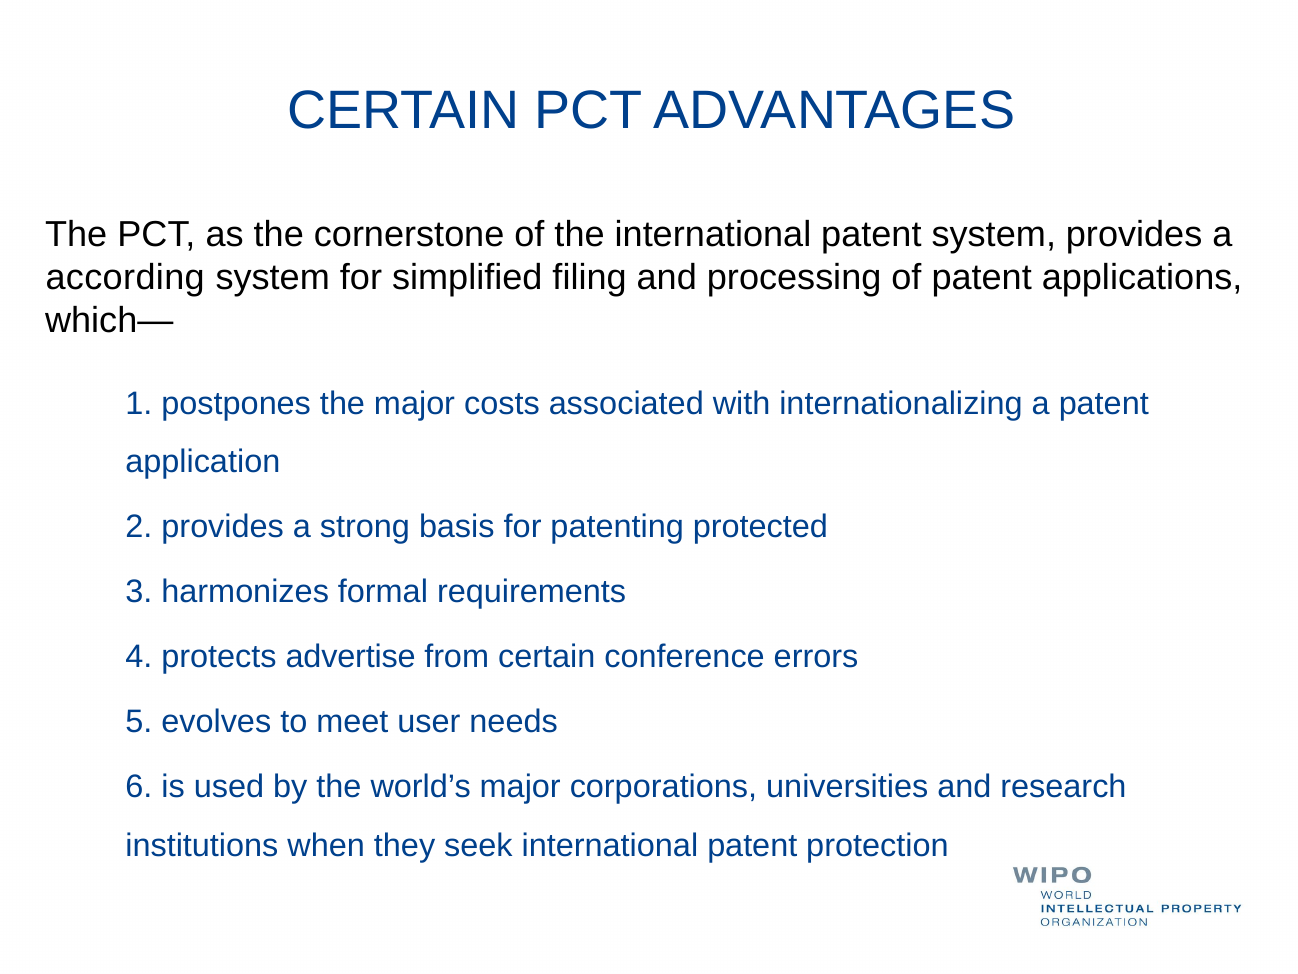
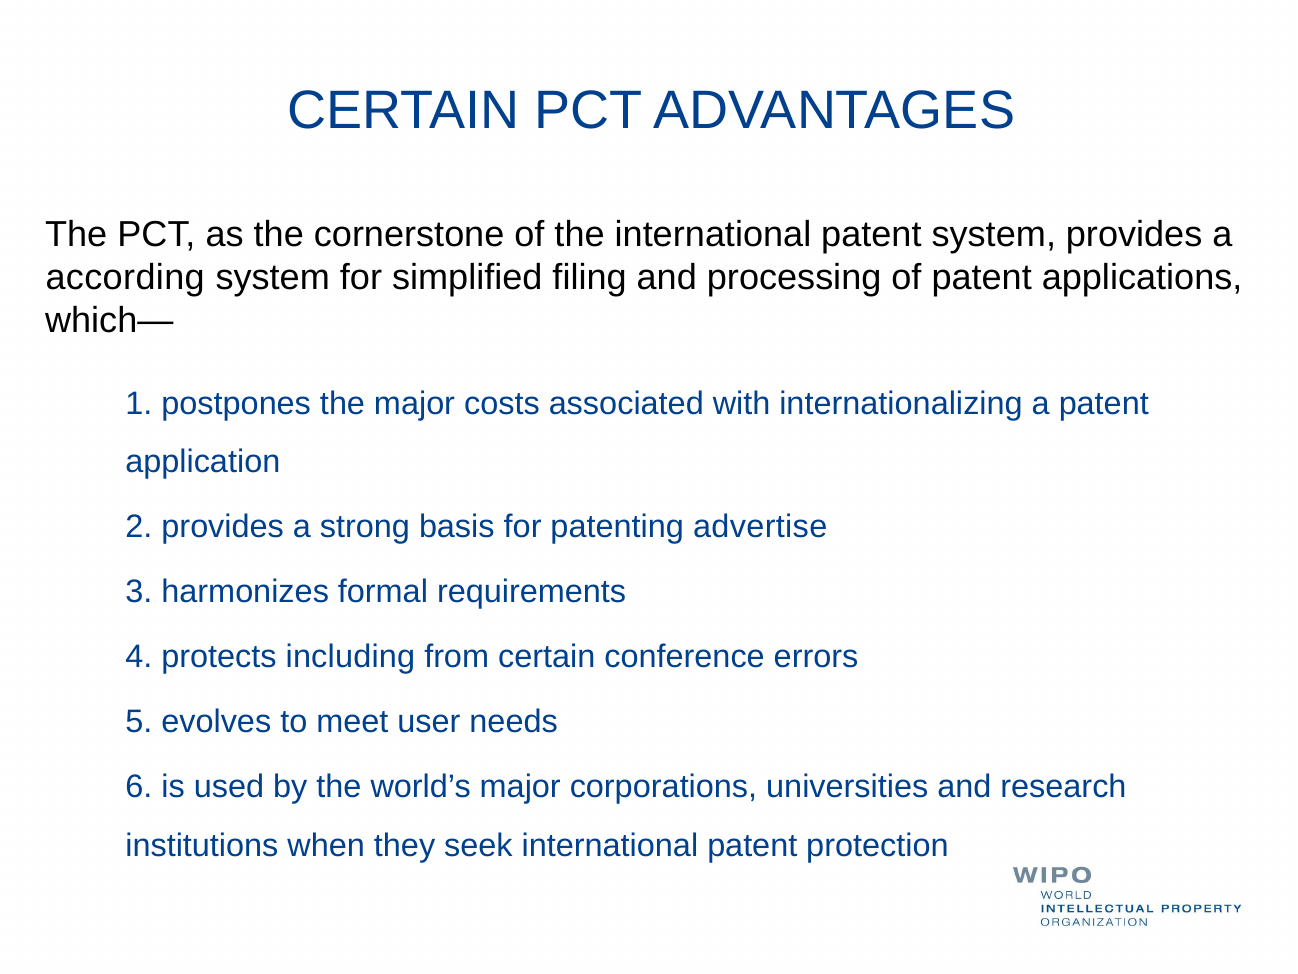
protected: protected -> advertise
advertise: advertise -> including
